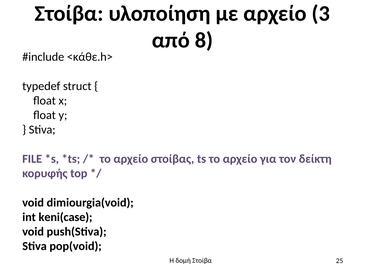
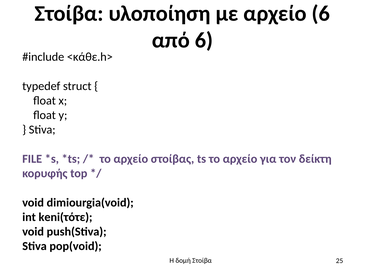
αρχείο 3: 3 -> 6
από 8: 8 -> 6
keni(case: keni(case -> keni(τότε
